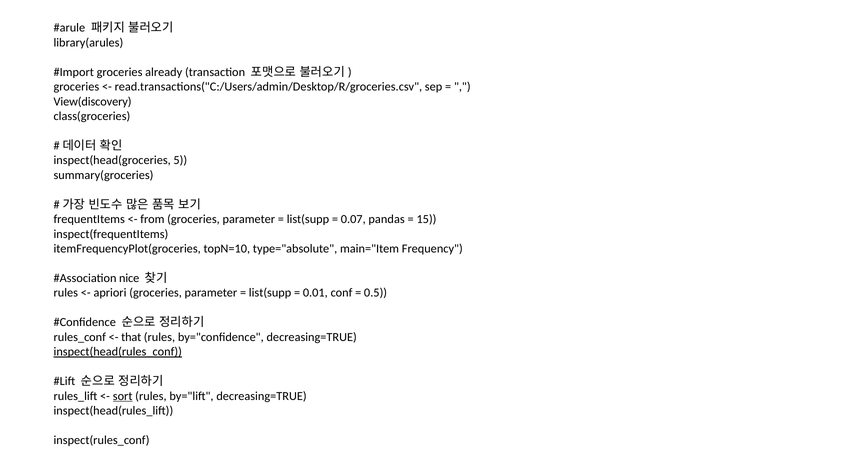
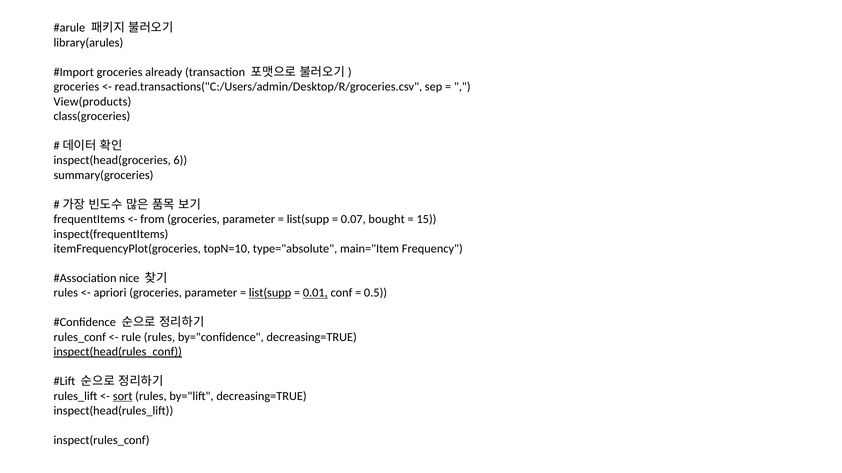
View(discovery: View(discovery -> View(products
5: 5 -> 6
pandas: pandas -> bought
list(supp at (270, 293) underline: none -> present
0.01 underline: none -> present
that: that -> rule
